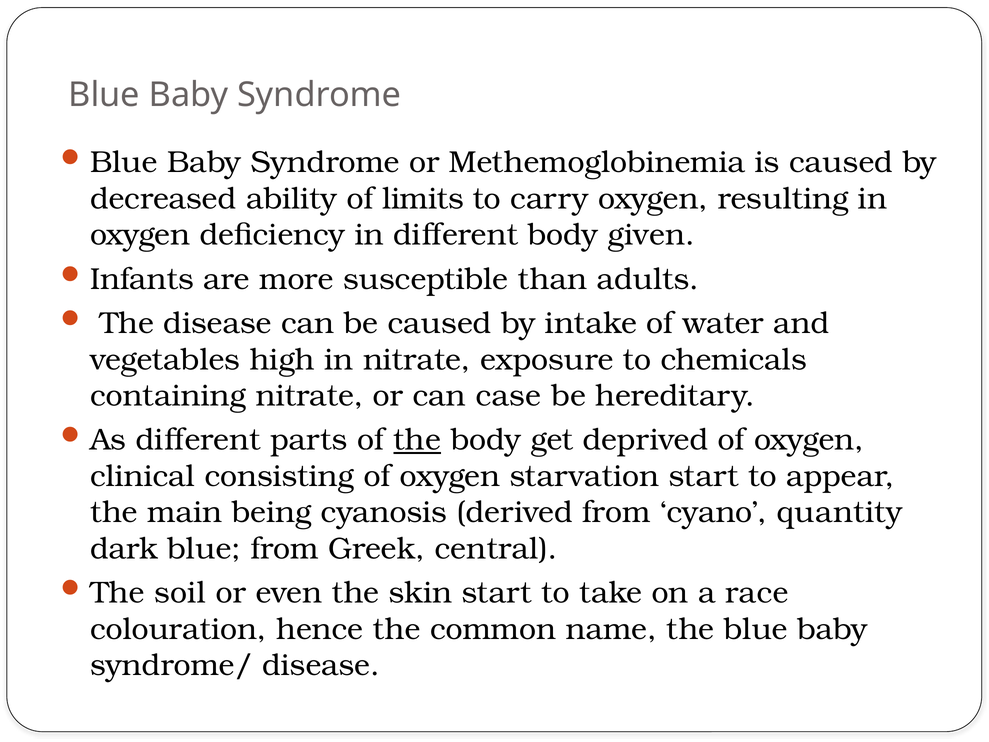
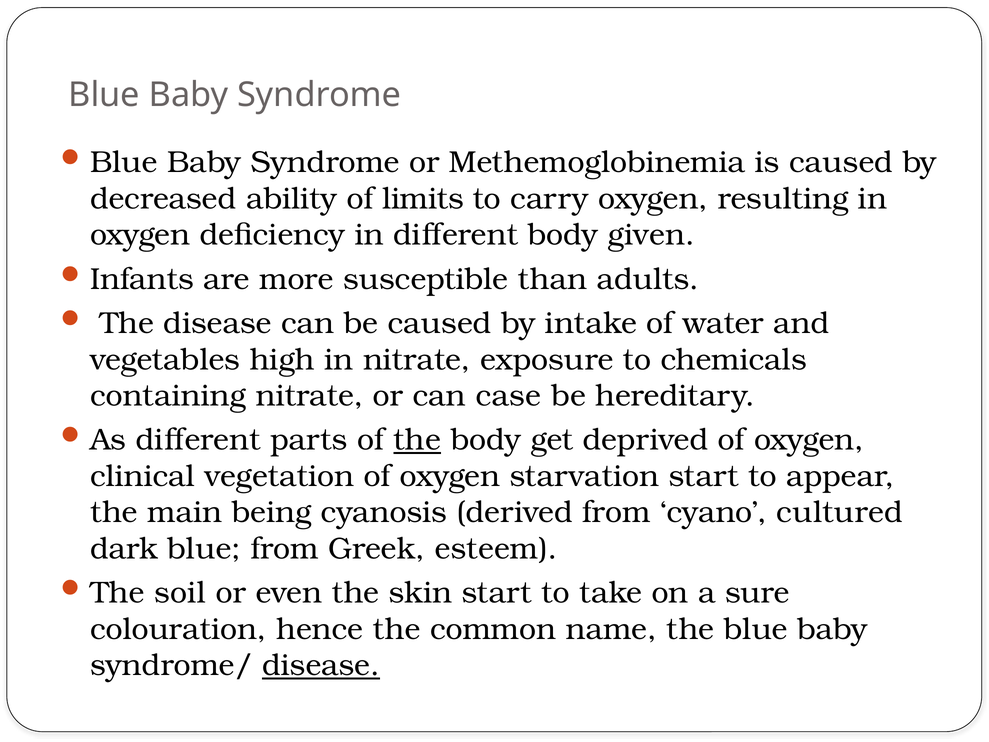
consisting: consisting -> vegetation
quantity: quantity -> cultured
central: central -> esteem
race: race -> sure
disease at (321, 665) underline: none -> present
